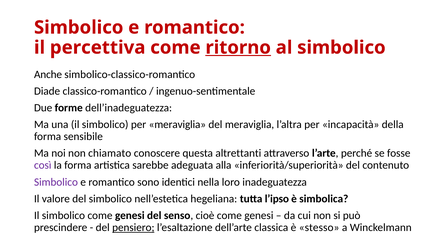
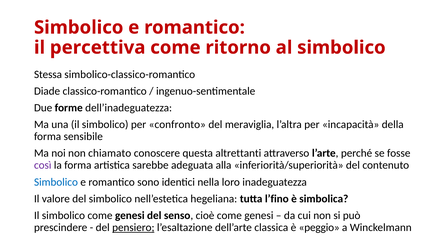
ritorno underline: present -> none
Anche: Anche -> Stessa
per meraviglia: meraviglia -> confronto
Simbolico at (56, 182) colour: purple -> blue
l’ipso: l’ipso -> l’fino
stesso: stesso -> peggio
